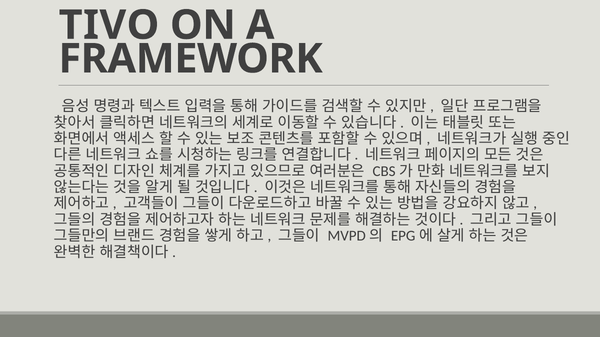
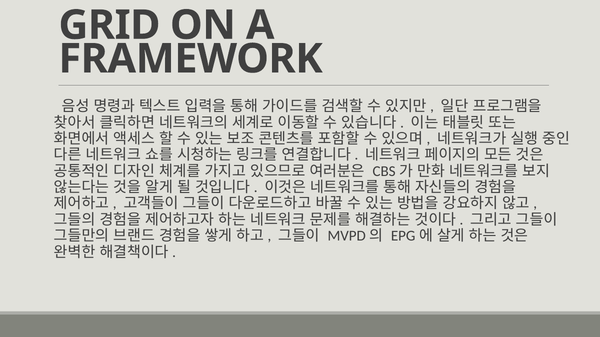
TIVO: TIVO -> GRID
